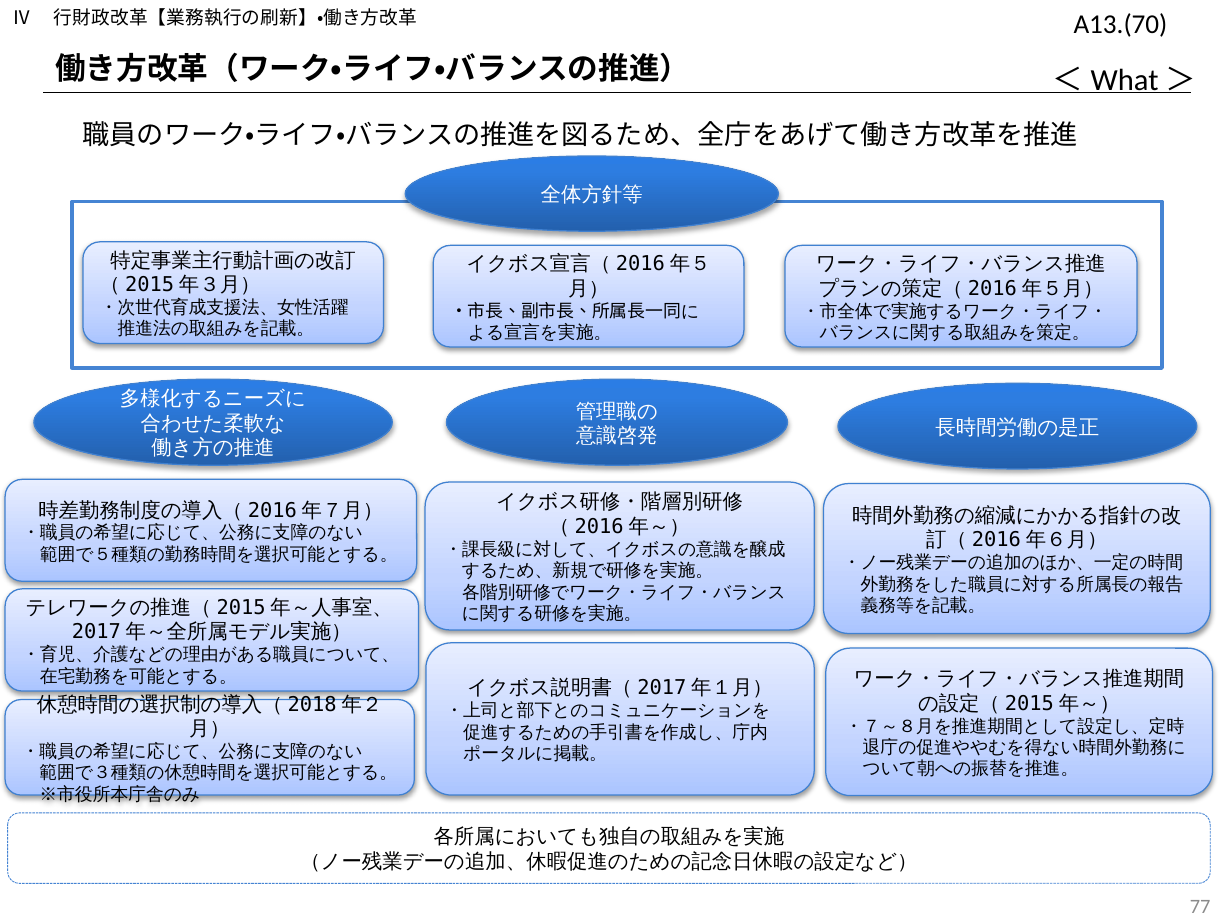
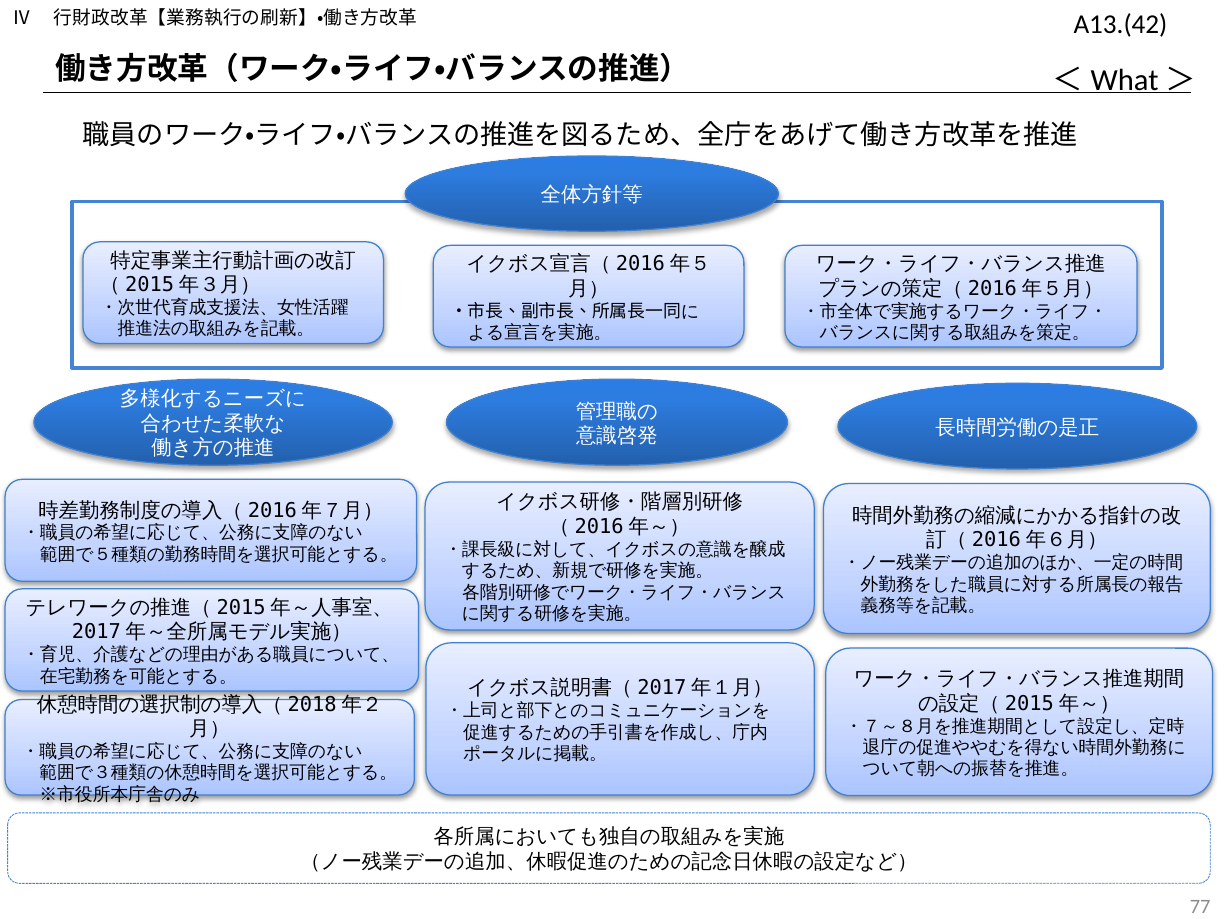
A13.(70: A13.(70 -> A13.(42
